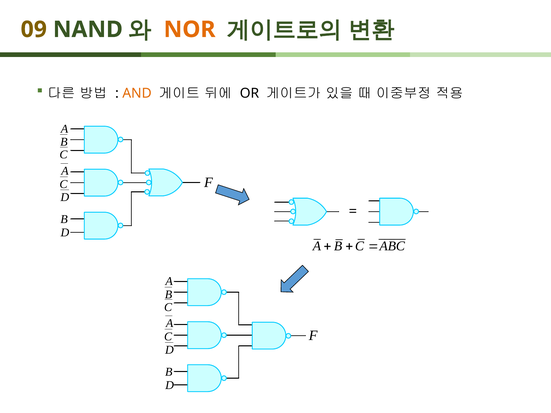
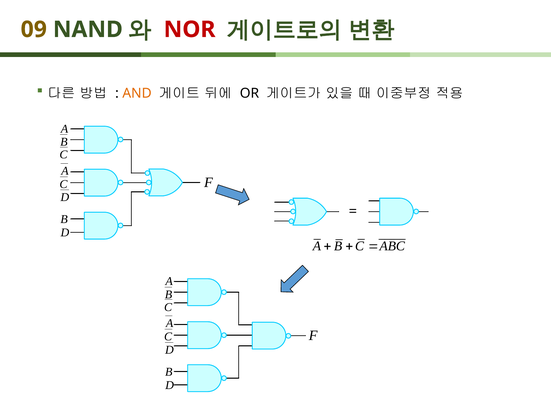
NOR colour: orange -> red
